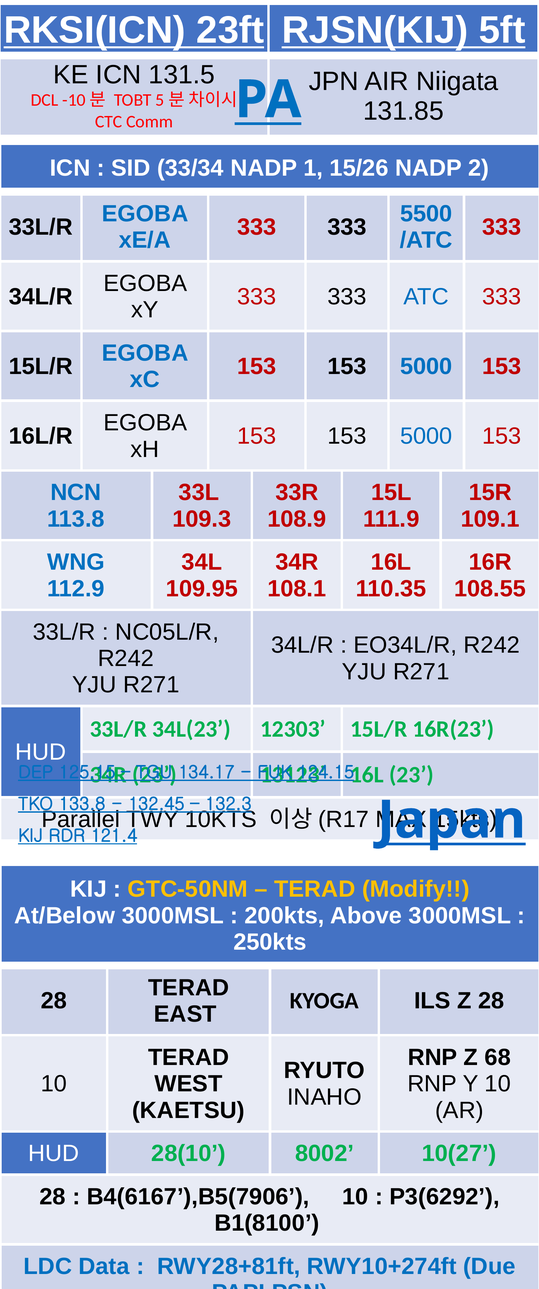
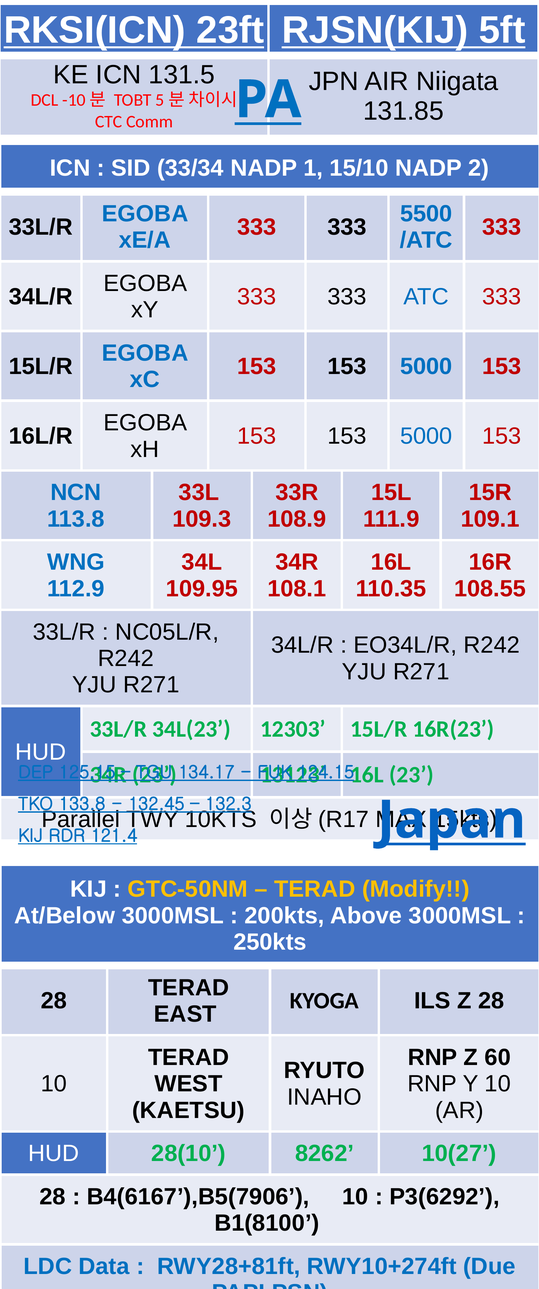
15/26: 15/26 -> 15/10
68: 68 -> 60
8002: 8002 -> 8262
